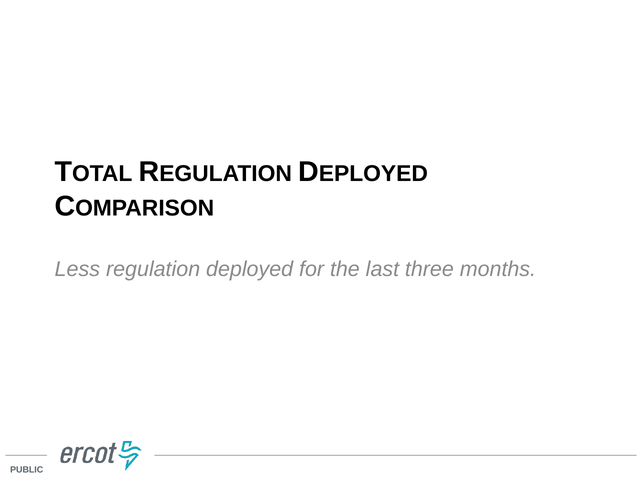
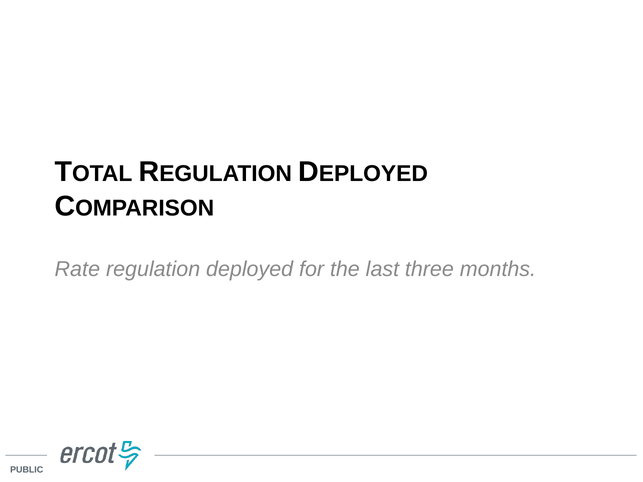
Less: Less -> Rate
